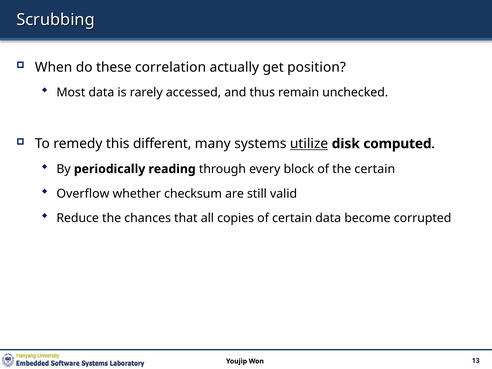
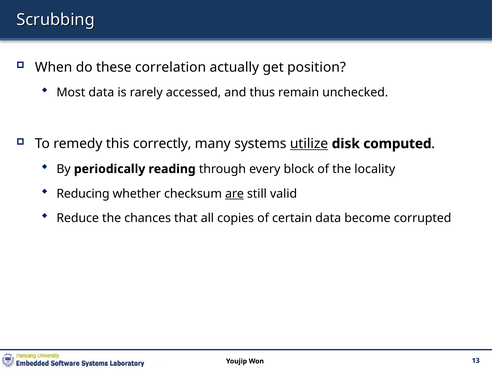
different: different -> correctly
the certain: certain -> locality
Overflow: Overflow -> Reducing
are underline: none -> present
